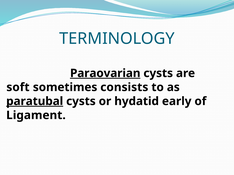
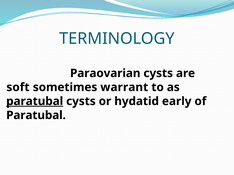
Paraovarian underline: present -> none
consists: consists -> warrant
Ligament at (36, 116): Ligament -> Paratubal
